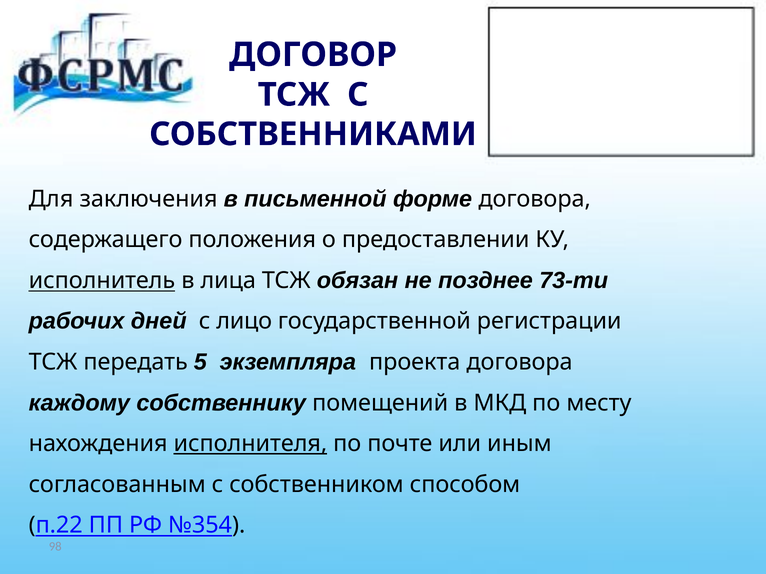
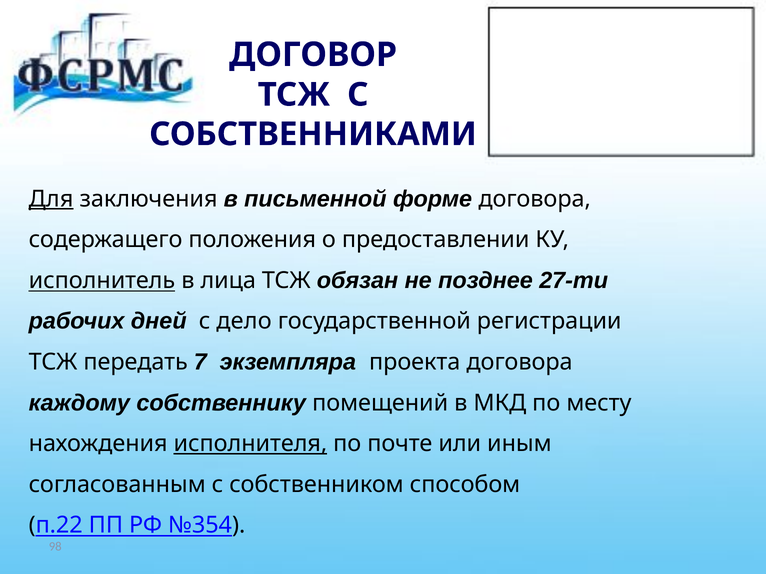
Для underline: none -> present
73-ти: 73-ти -> 27-ти
лицо: лицо -> дело
5: 5 -> 7
